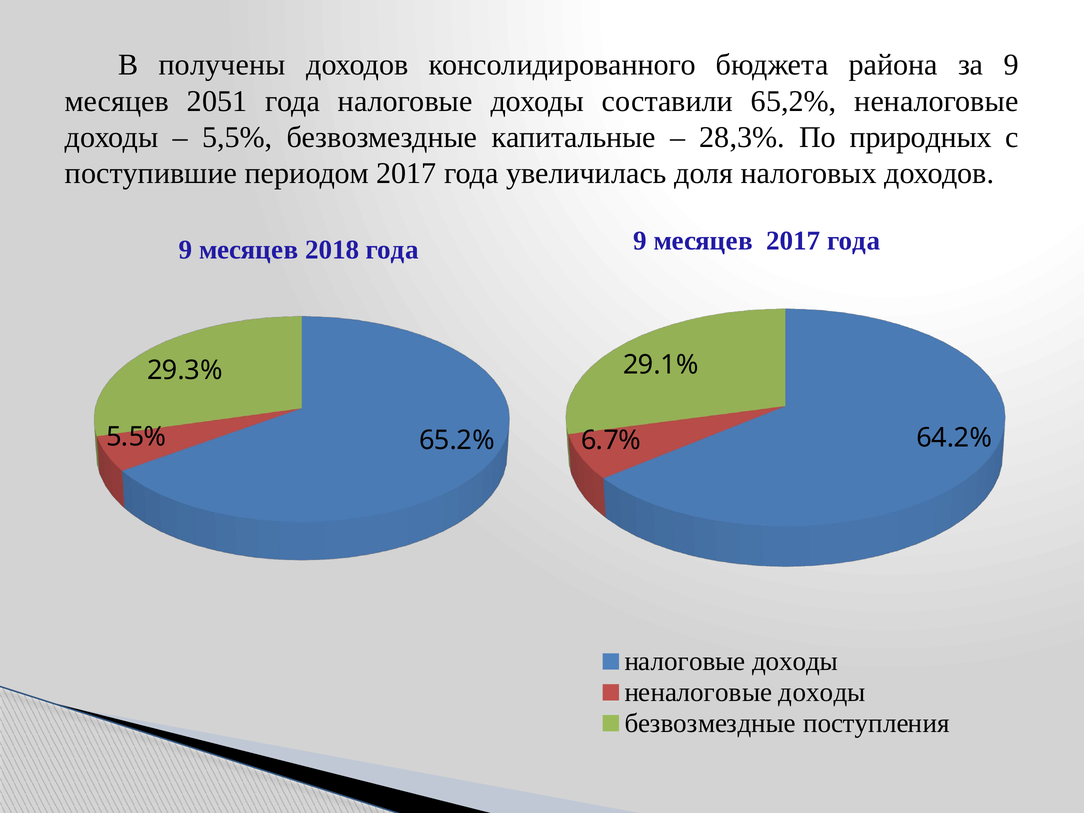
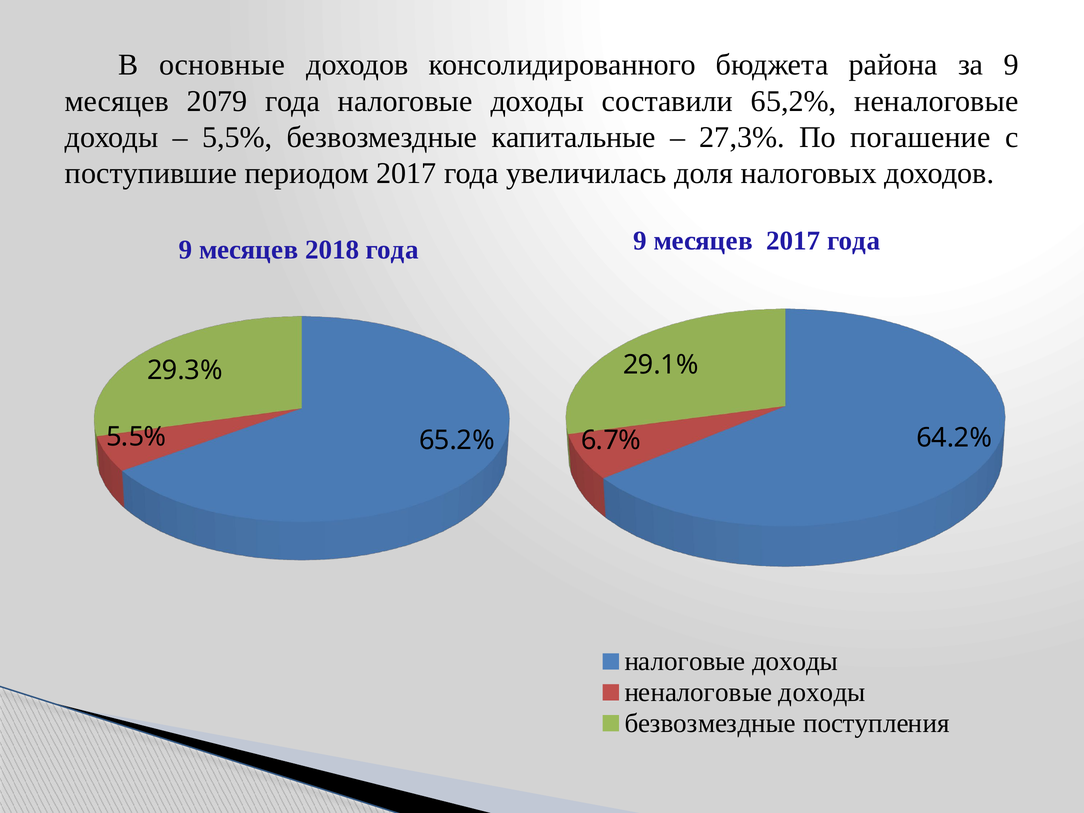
получены: получены -> основные
2051: 2051 -> 2079
28,3%: 28,3% -> 27,3%
природных: природных -> погашение
